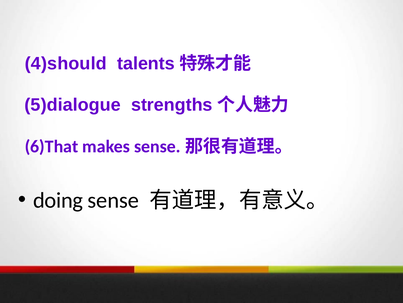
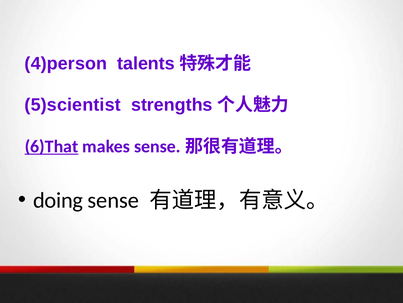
4)should: 4)should -> 4)person
5)dialogue: 5)dialogue -> 5)scientist
6)That underline: none -> present
